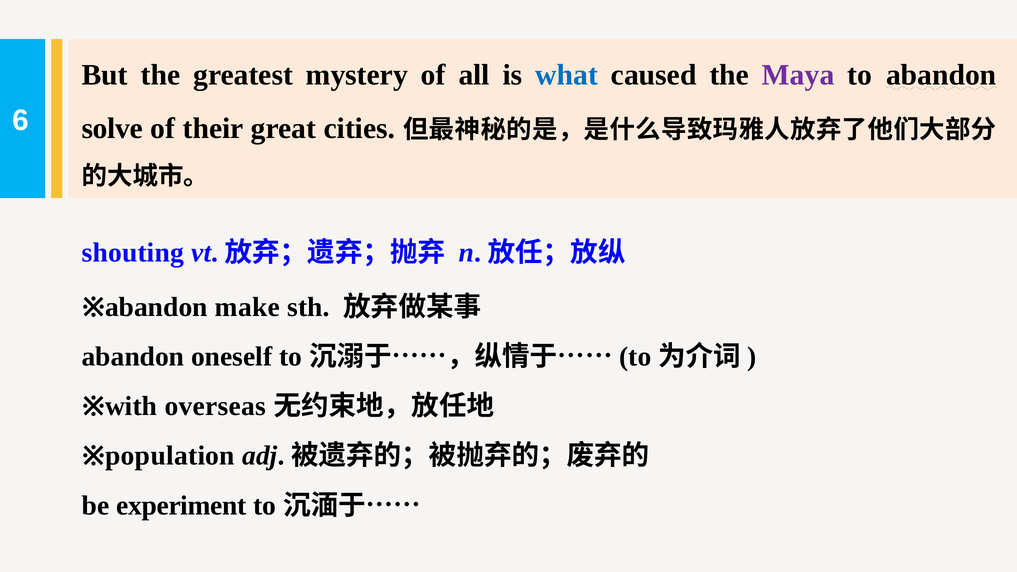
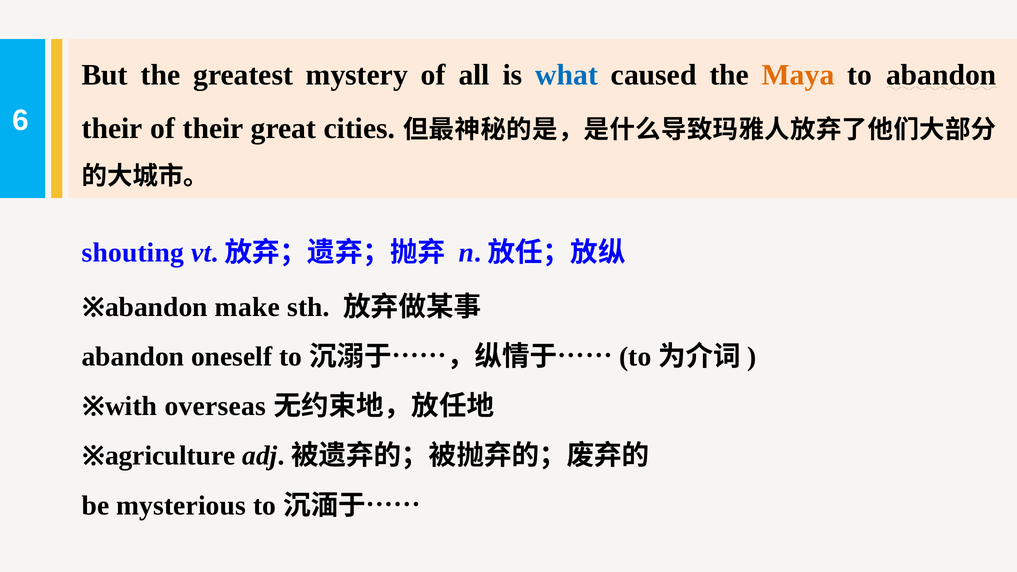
Maya colour: purple -> orange
solve at (112, 129): solve -> their
population: population -> agriculture
experiment: experiment -> mysterious
